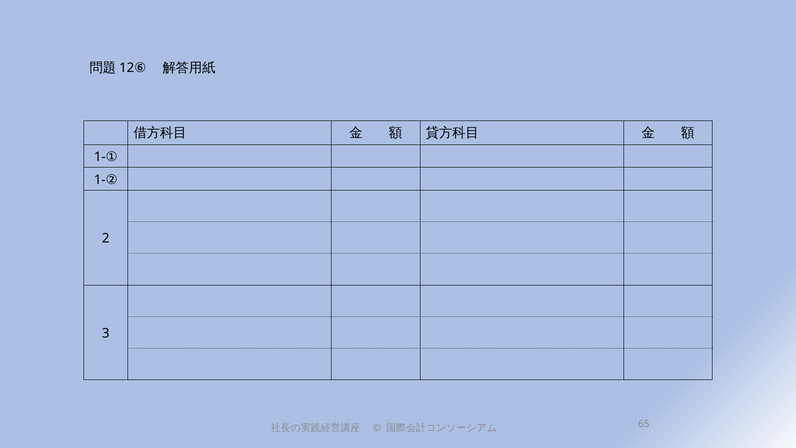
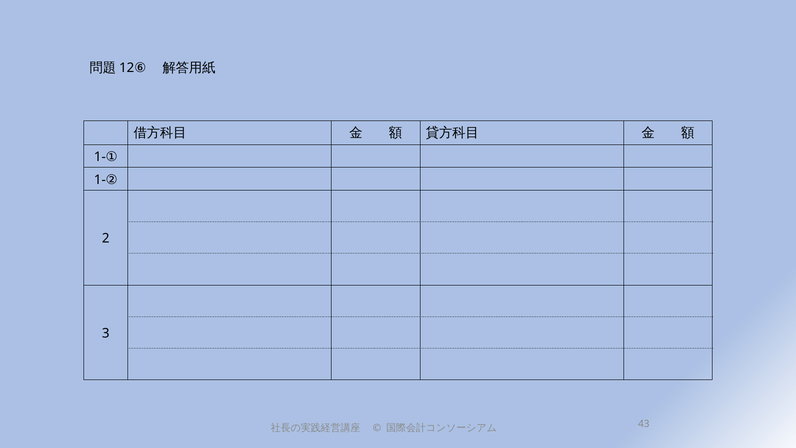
65: 65 -> 43
